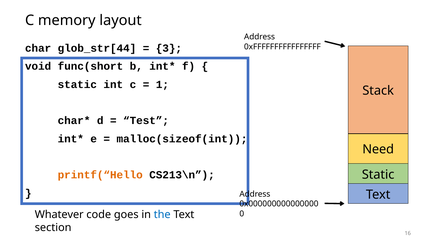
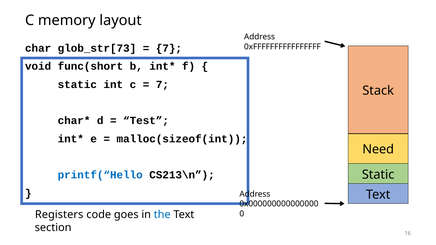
glob_str[44: glob_str[44 -> glob_str[73
3 at (169, 48): 3 -> 7
1 at (162, 85): 1 -> 7
printf(“Hello colour: orange -> blue
Whatever: Whatever -> Registers
